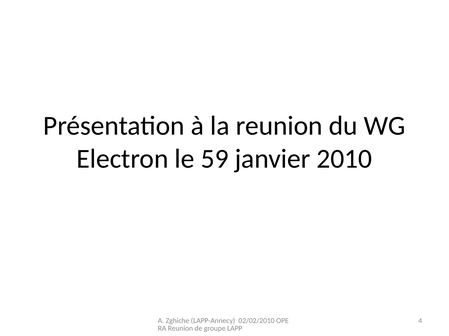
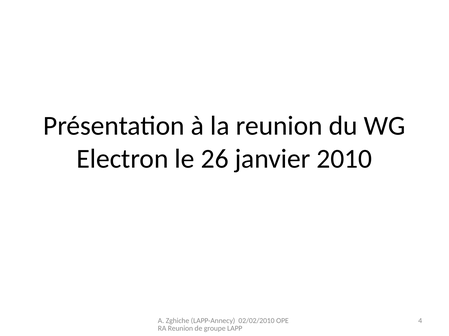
59: 59 -> 26
